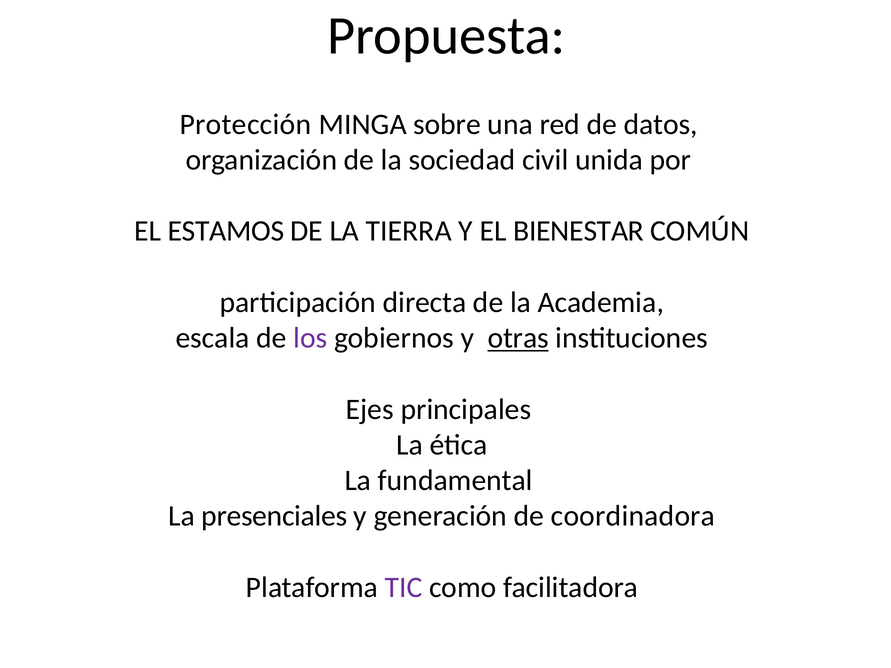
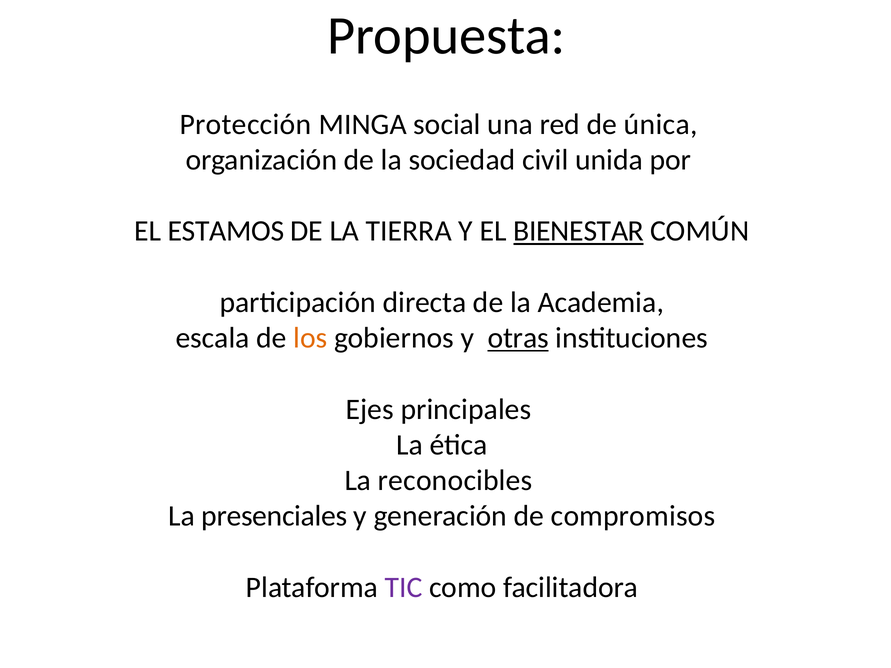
sobre: sobre -> social
datos: datos -> única
BIENESTAR underline: none -> present
los colour: purple -> orange
fundamental: fundamental -> reconocibles
coordinadora: coordinadora -> compromisos
